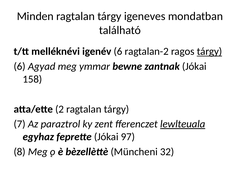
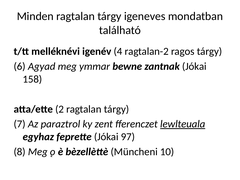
igenév 6: 6 -> 4
tárgy at (209, 51) underline: present -> none
32: 32 -> 10
